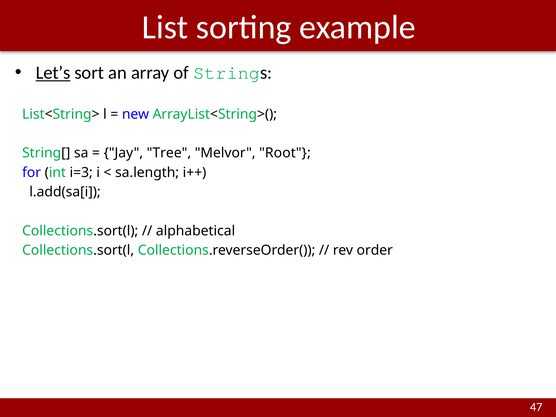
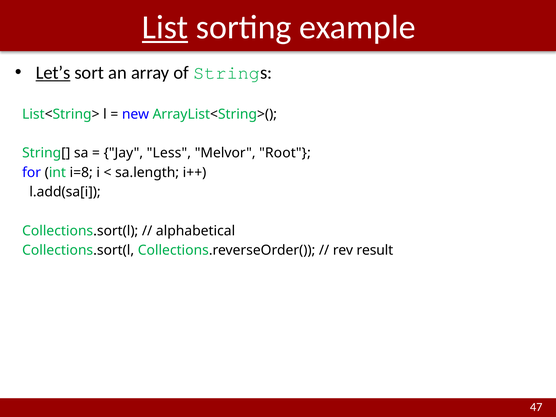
List underline: none -> present
Tree: Tree -> Less
i=3: i=3 -> i=8
order: order -> result
